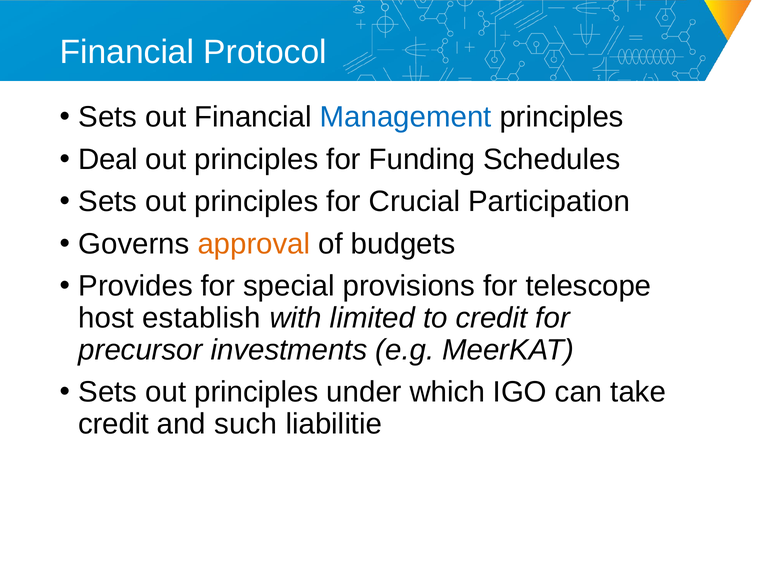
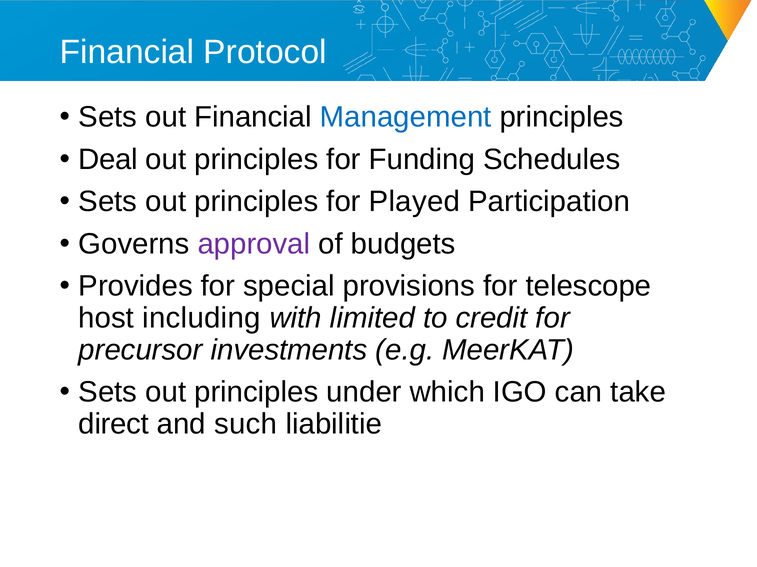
Crucial: Crucial -> Played
approval colour: orange -> purple
establish: establish -> including
credit at (114, 423): credit -> direct
